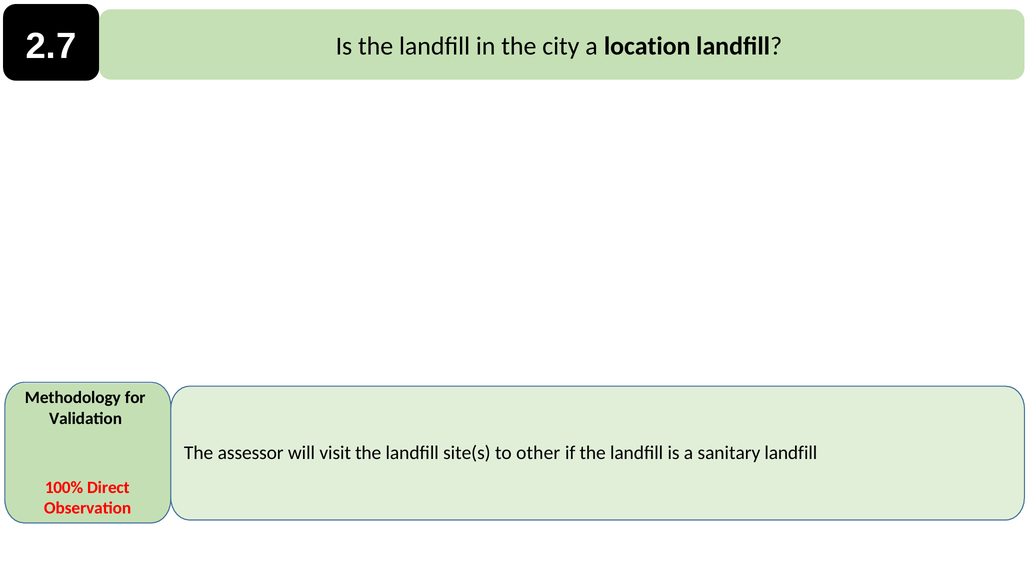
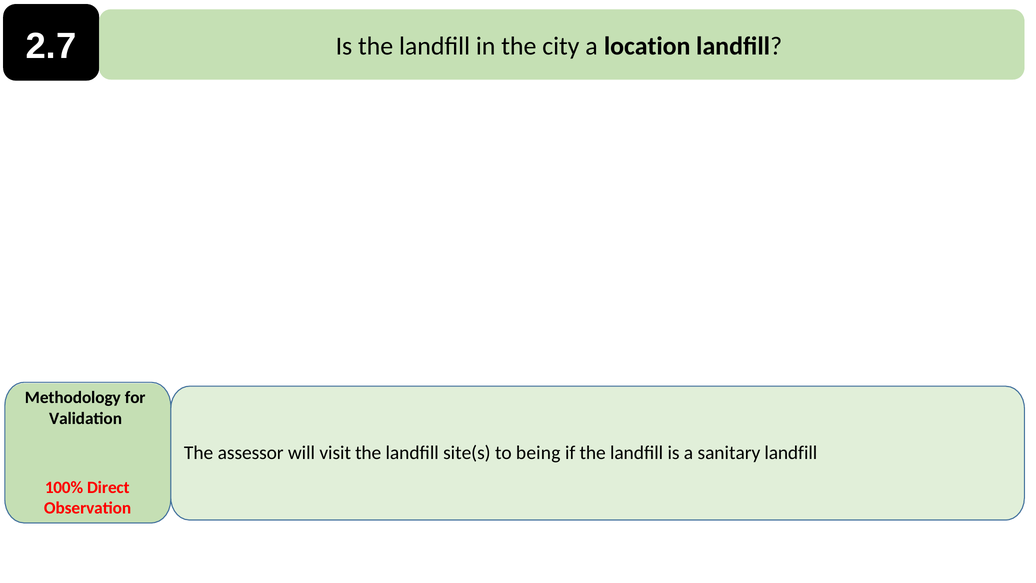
other: other -> being
